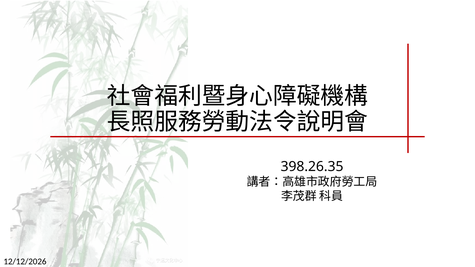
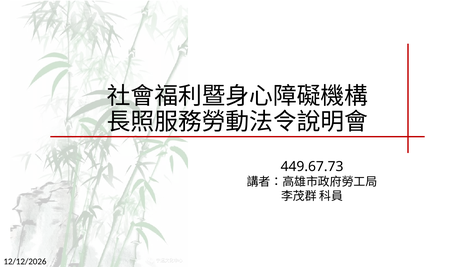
398.26.35: 398.26.35 -> 449.67.73
